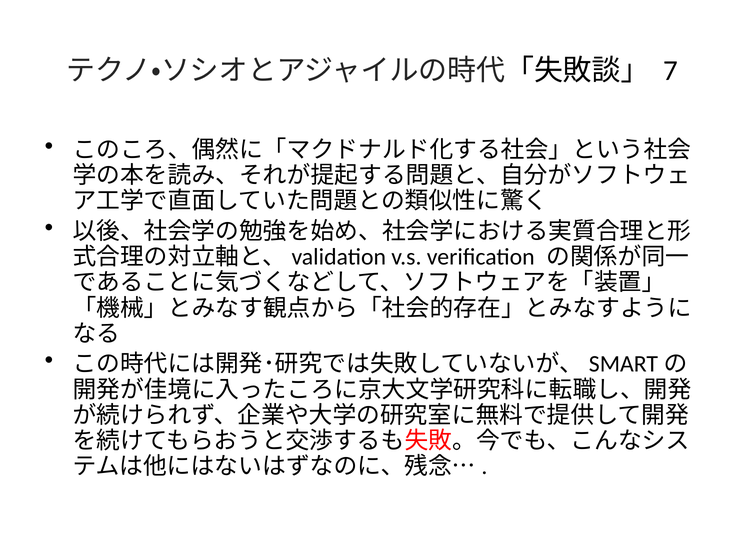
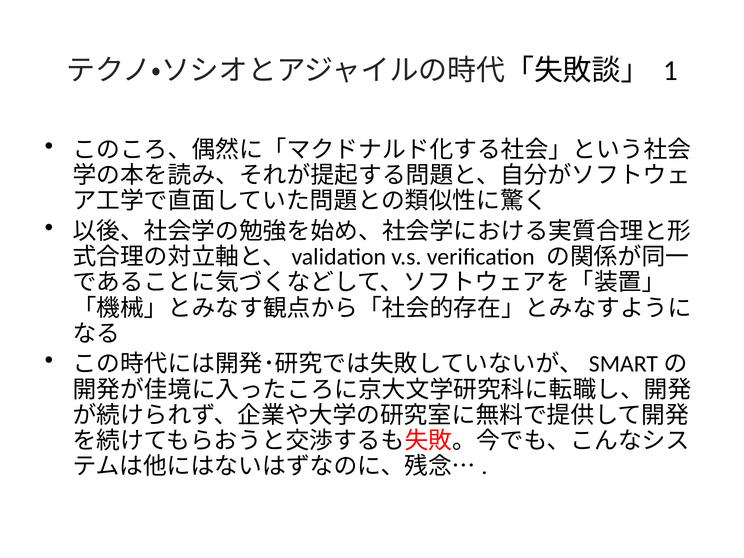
7: 7 -> 1
